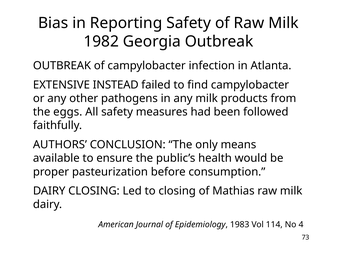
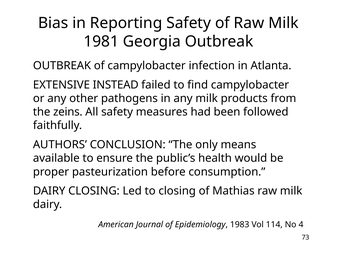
1982: 1982 -> 1981
eggs: eggs -> zeins
